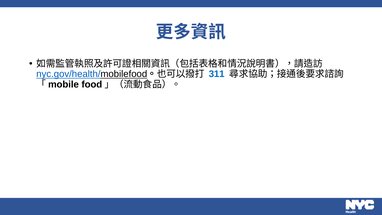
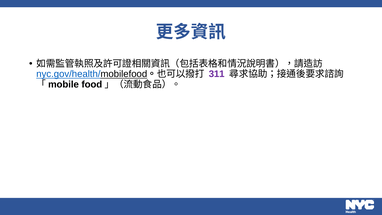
311 colour: blue -> purple
